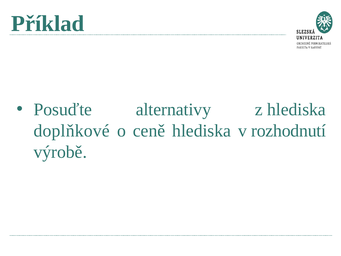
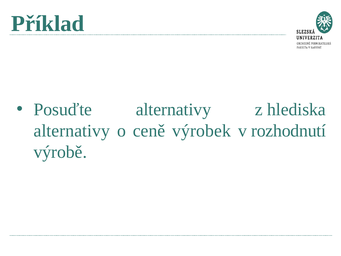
doplňkové at (72, 131): doplňkové -> alternativy
ceně hlediska: hlediska -> výrobek
